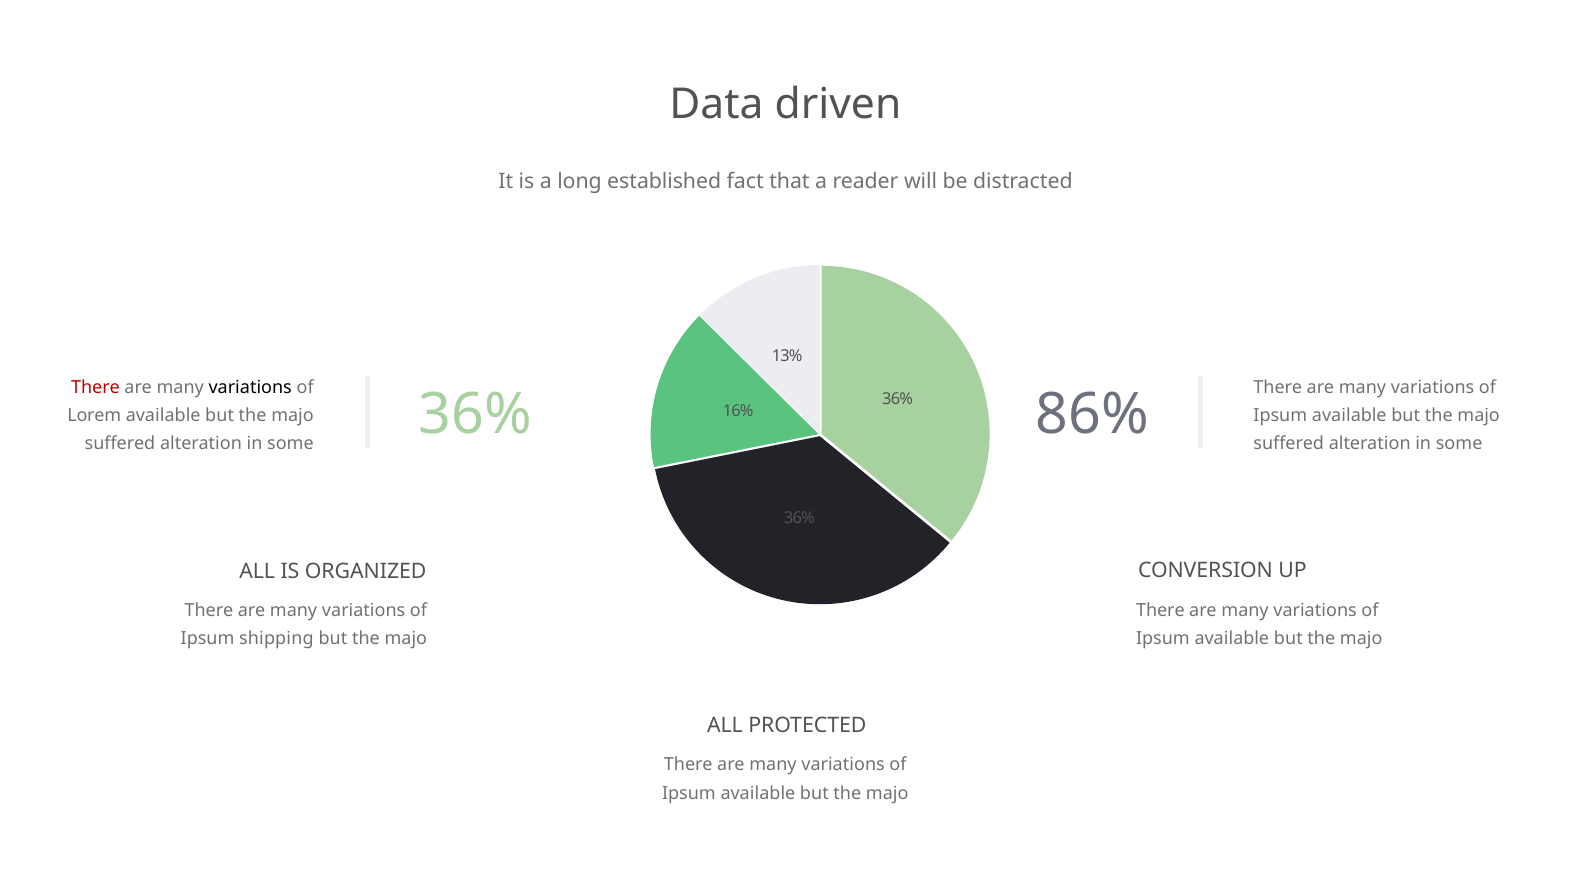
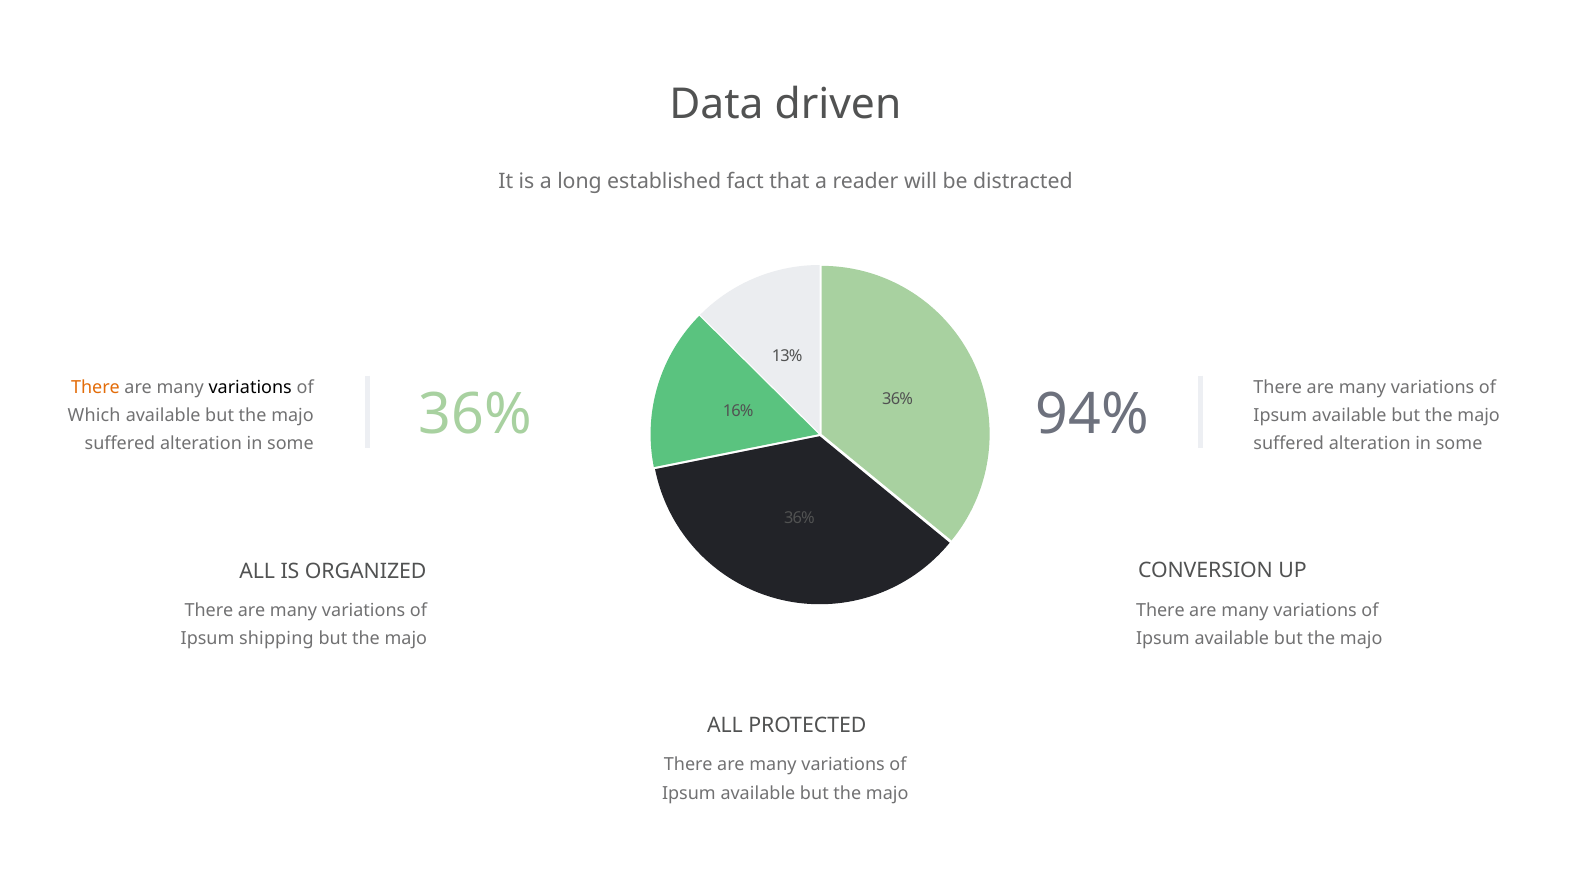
There at (96, 387) colour: red -> orange
86%: 86% -> 94%
Lorem: Lorem -> Which
